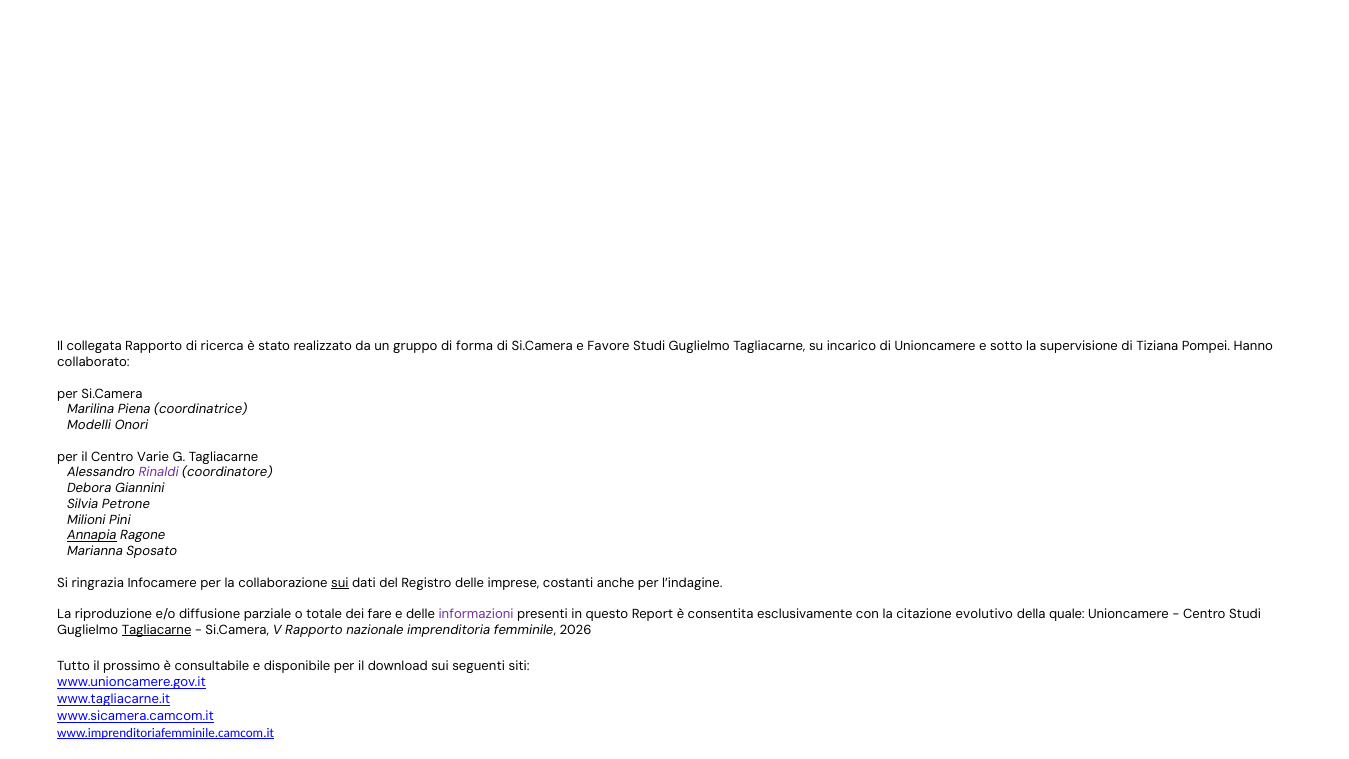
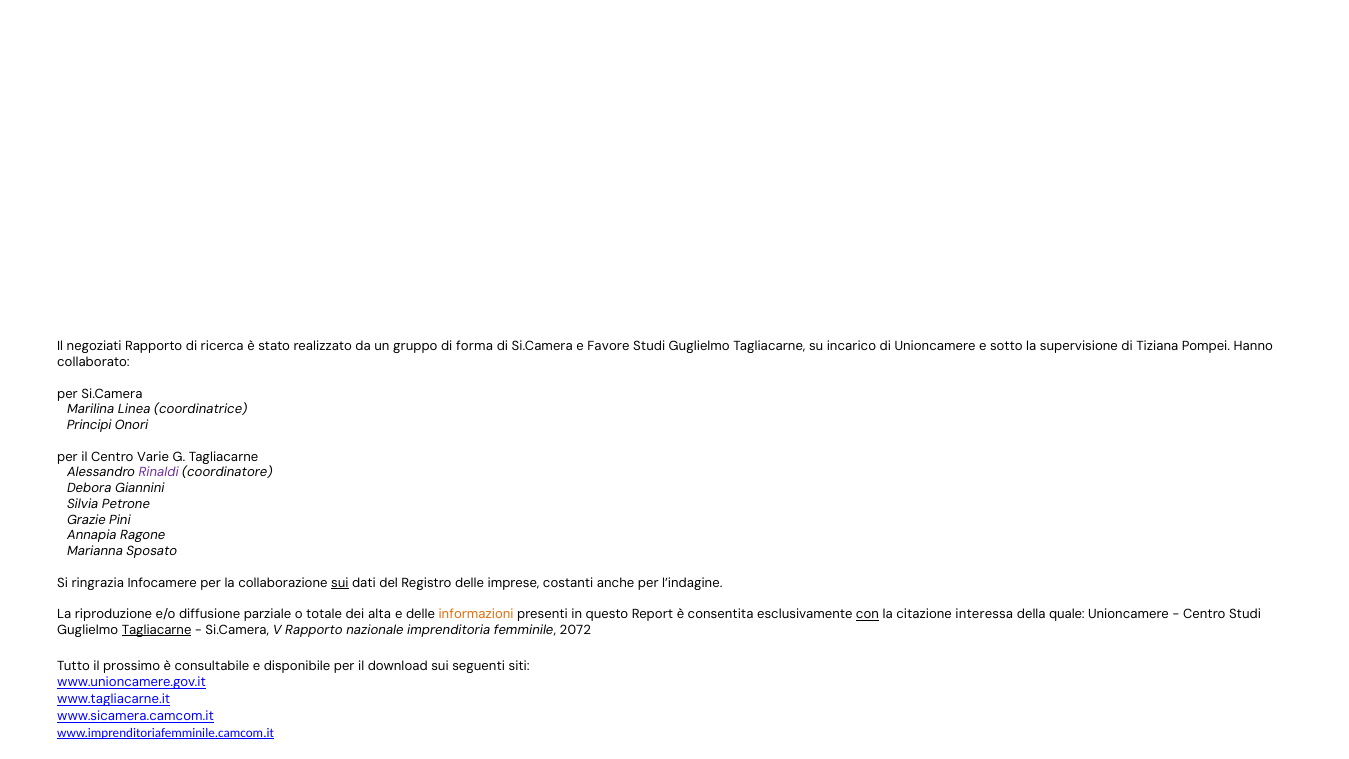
collegata: collegata -> negoziati
Piena: Piena -> Linea
Modelli: Modelli -> Principi
Milioni: Milioni -> Grazie
Annapia underline: present -> none
fare: fare -> alta
informazioni colour: purple -> orange
con underline: none -> present
evolutivo: evolutivo -> interessa
2026: 2026 -> 2072
